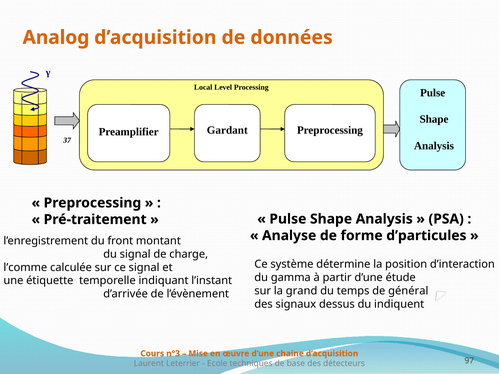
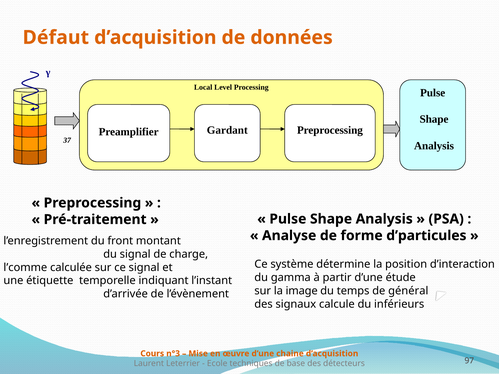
Analog: Analog -> Défaut
grand: grand -> image
dessus: dessus -> calcule
indiquent: indiquent -> inférieurs
